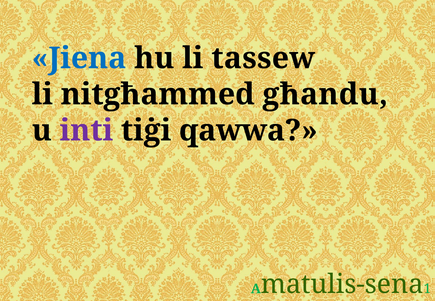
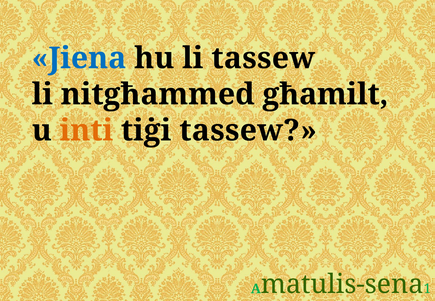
għandu: għandu -> għamilt
inti colour: purple -> orange
tiġi qawwa: qawwa -> tassew
